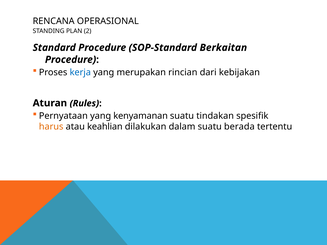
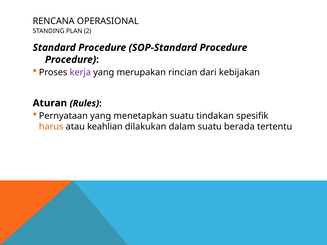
SOP-Standard Berkaitan: Berkaitan -> Procedure
kerja colour: blue -> purple
kenyamanan: kenyamanan -> menetapkan
